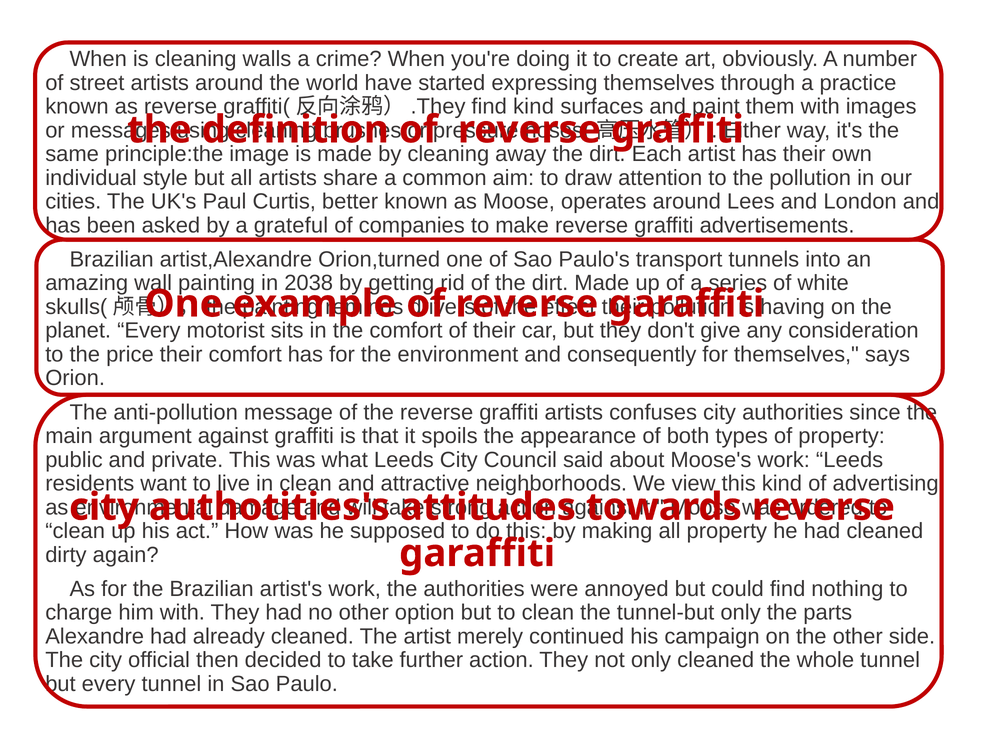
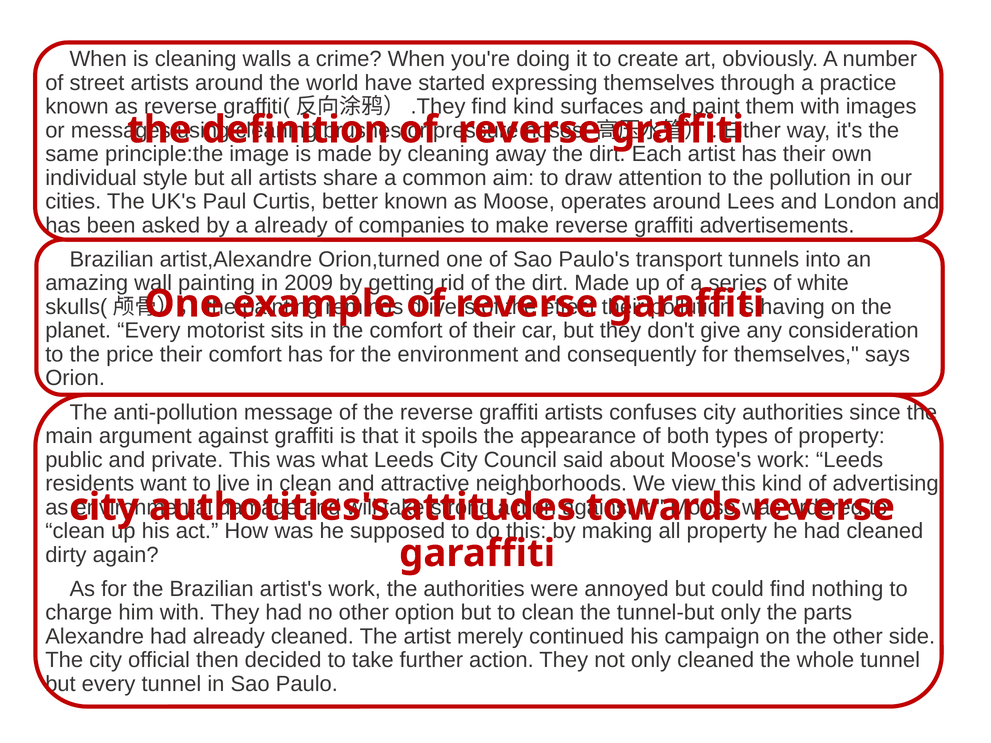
a grateful: grateful -> already
2038: 2038 -> 2009
